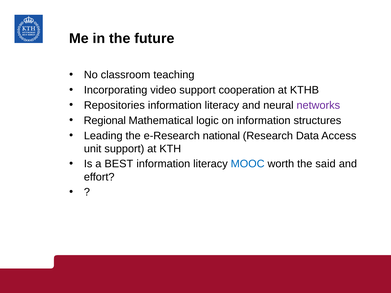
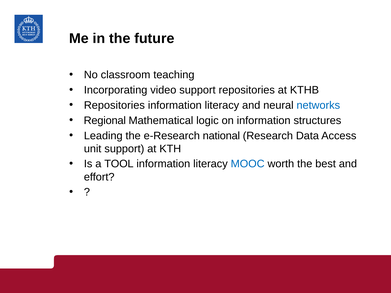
support cooperation: cooperation -> repositories
networks colour: purple -> blue
BEST: BEST -> TOOL
said: said -> best
